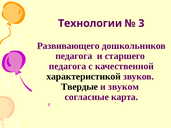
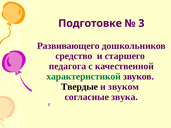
Технологии: Технологии -> Подготовке
педагога at (74, 56): педагога -> средство
характеристикой colour: black -> green
карта: карта -> звука
